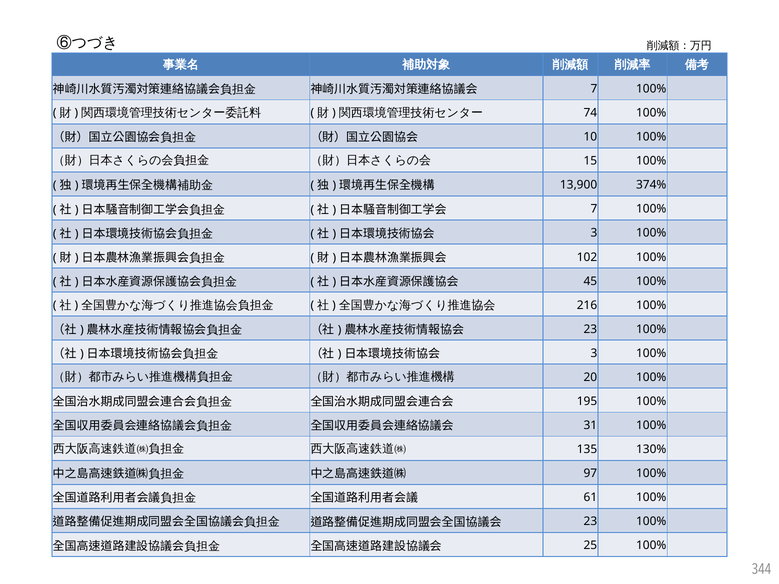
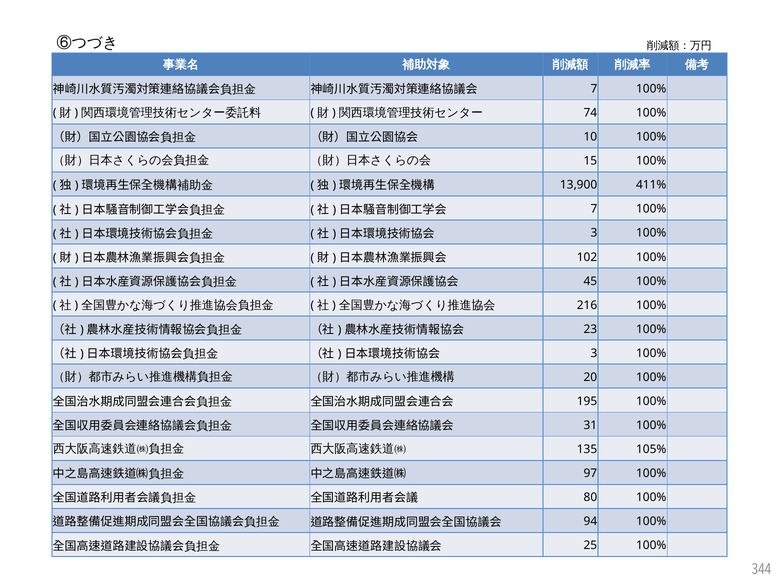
374%: 374% -> 411%
130%: 130% -> 105%
61: 61 -> 80
23 at (590, 522): 23 -> 94
